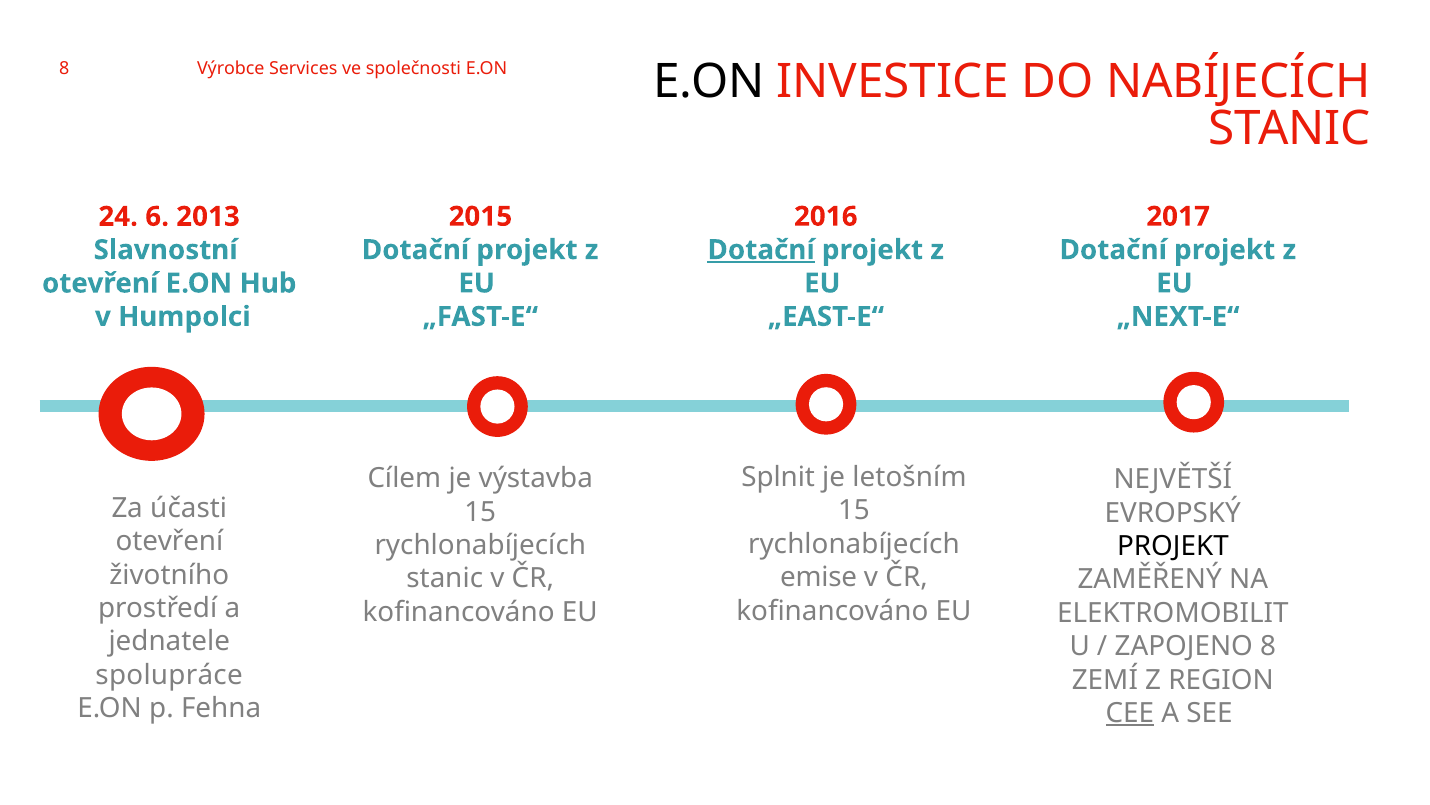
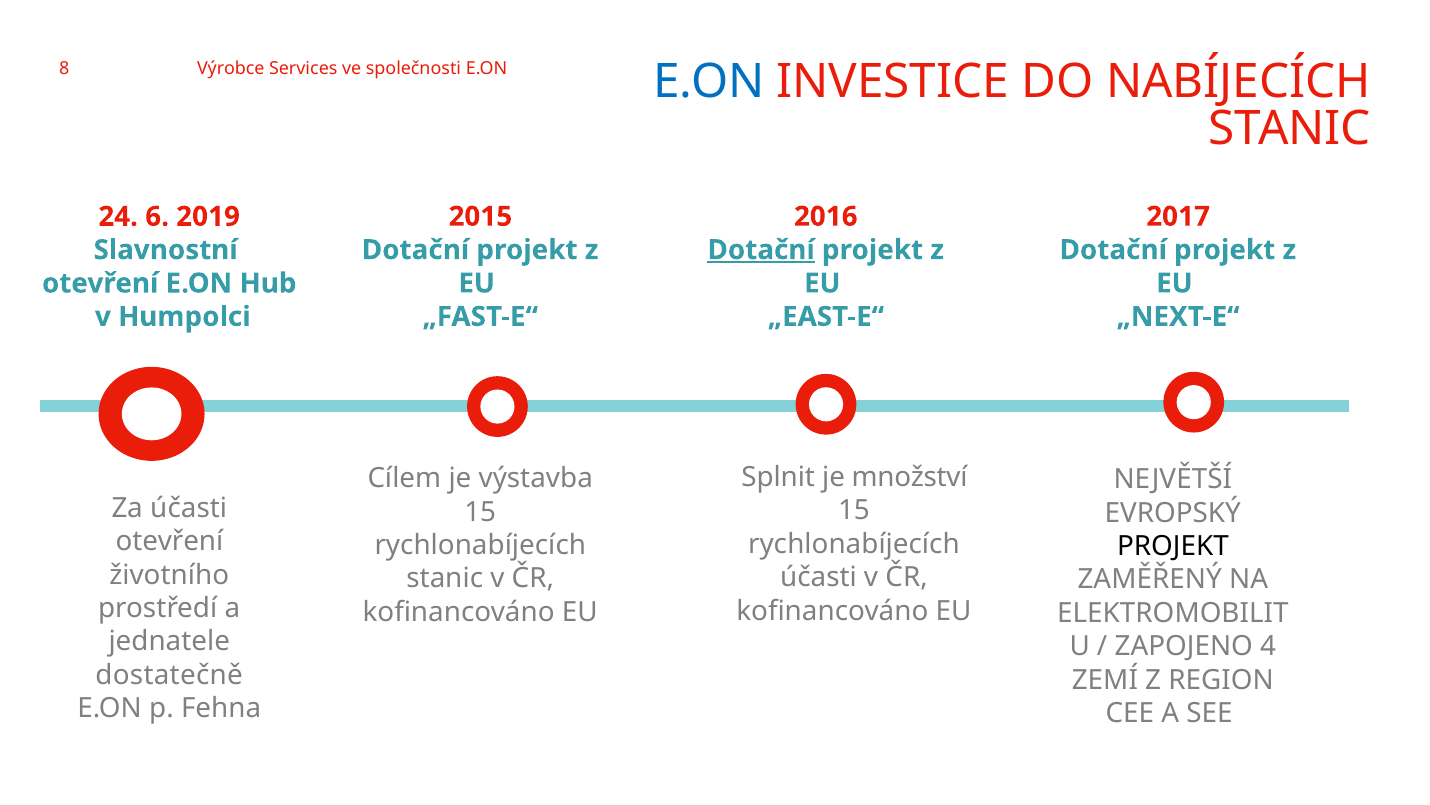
E.ON at (709, 82) colour: black -> blue
2013: 2013 -> 2019
letošním: letošním -> množství
emise at (819, 578): emise -> účasti
ZAPOJENO 8: 8 -> 4
spolupráce: spolupráce -> dostatečně
CEE underline: present -> none
